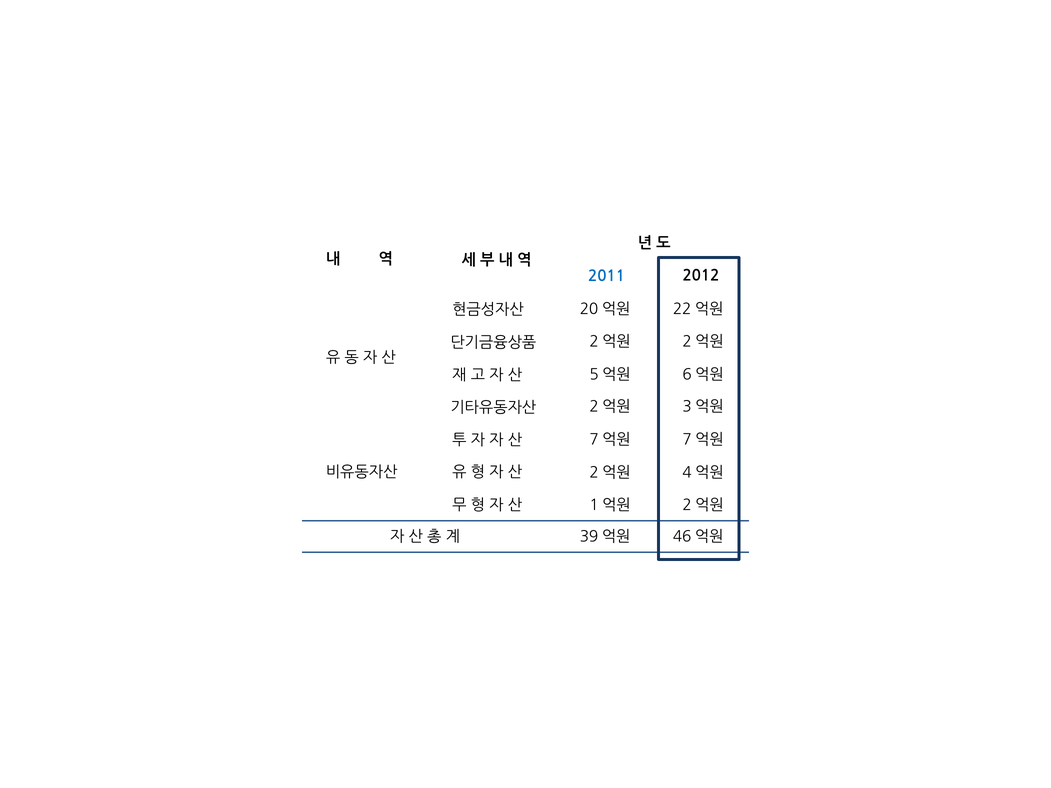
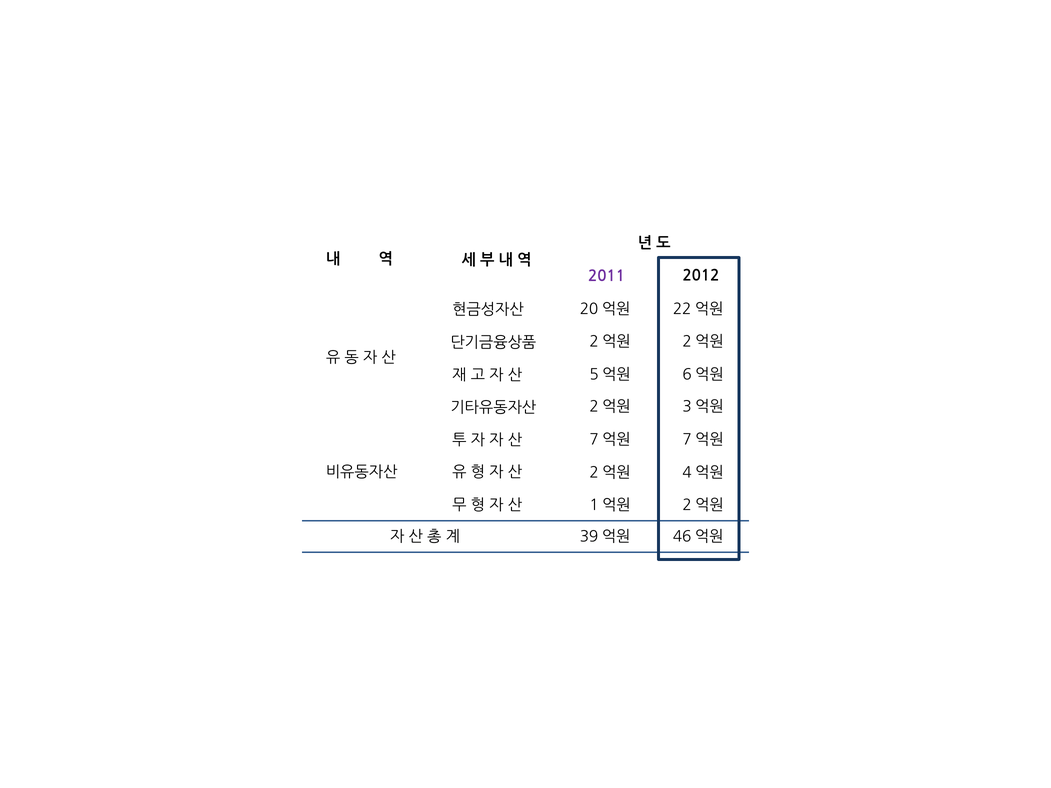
2011 colour: blue -> purple
